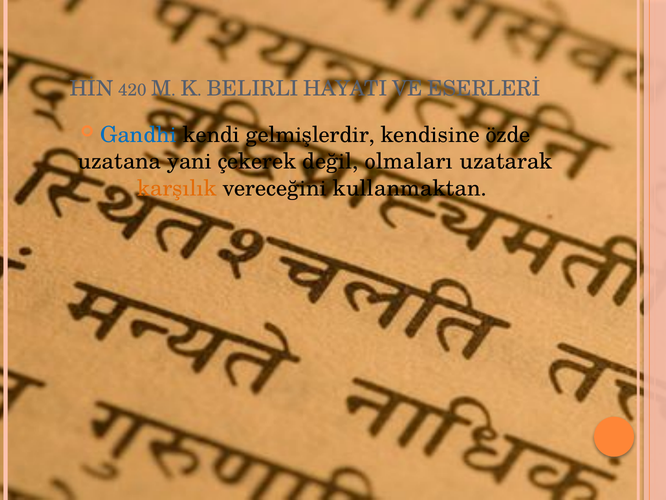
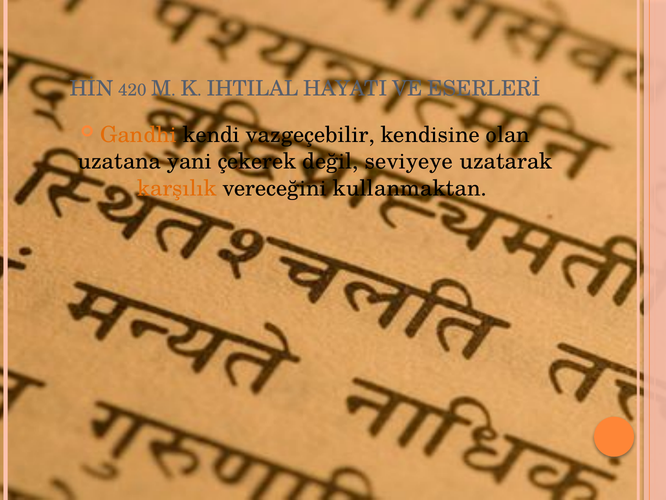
BELIRLI: BELIRLI -> IHTILAL
Gandhi colour: blue -> orange
gelmişlerdir: gelmişlerdir -> vazgeçebilir
özde: özde -> olan
olmaları: olmaları -> seviyeye
